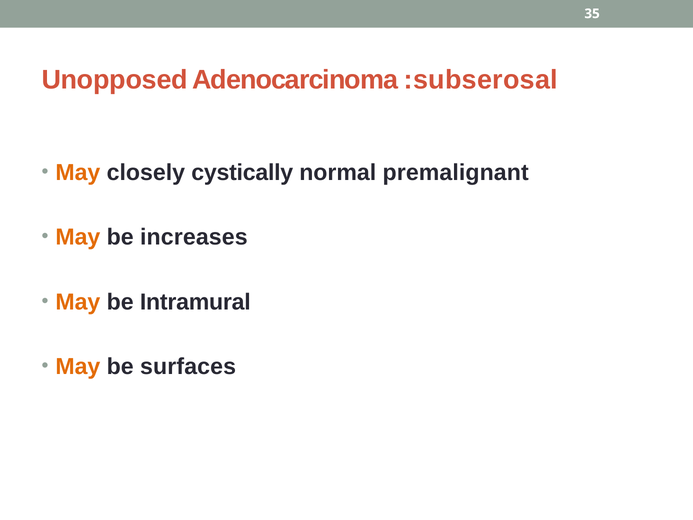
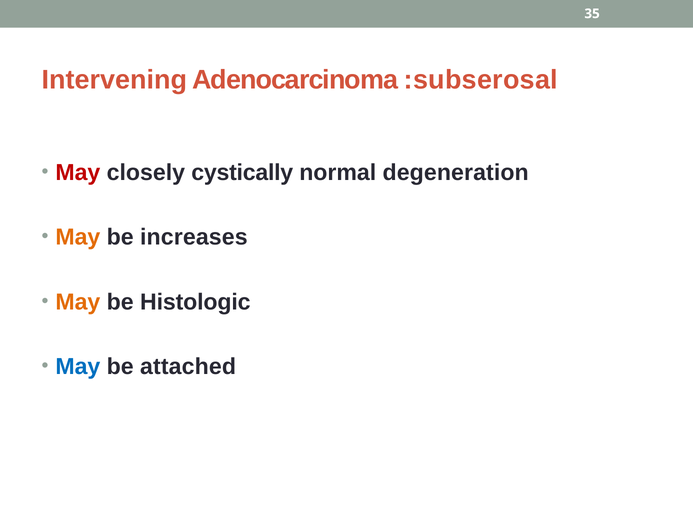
Unopposed: Unopposed -> Intervening
May at (78, 173) colour: orange -> red
premalignant: premalignant -> degeneration
Intramural: Intramural -> Histologic
May at (78, 367) colour: orange -> blue
surfaces: surfaces -> attached
